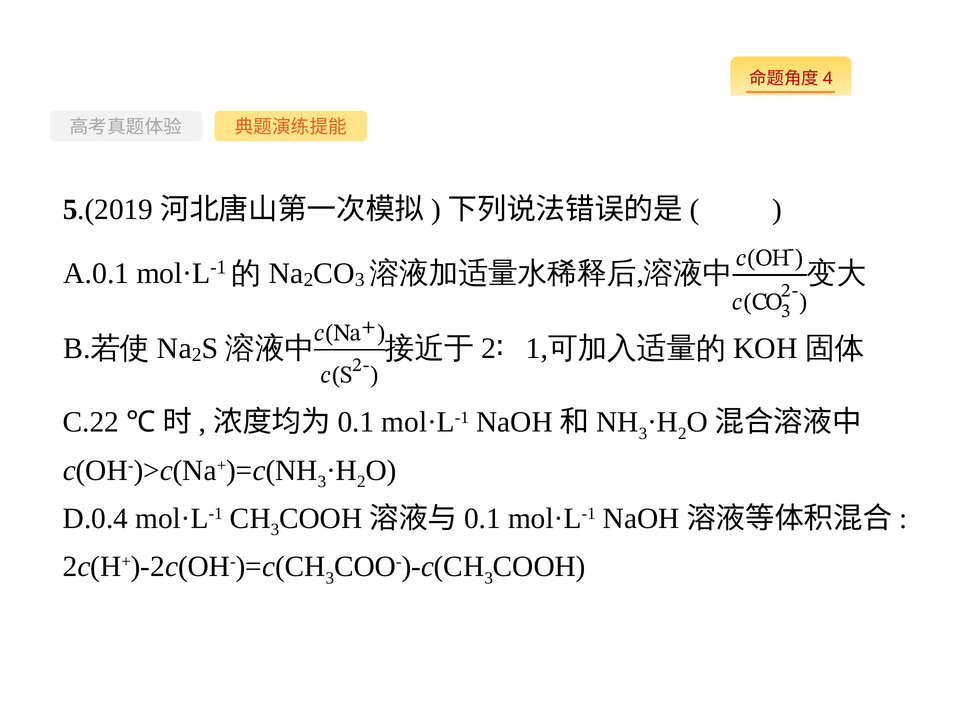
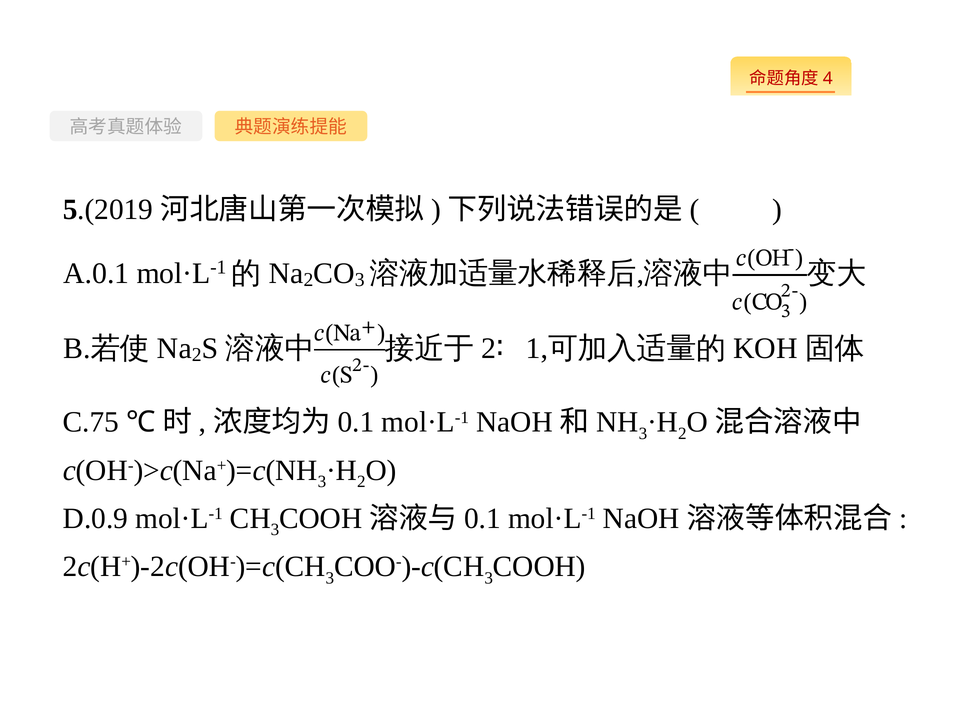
C.22: C.22 -> C.75
D.0.4: D.0.4 -> D.0.9
